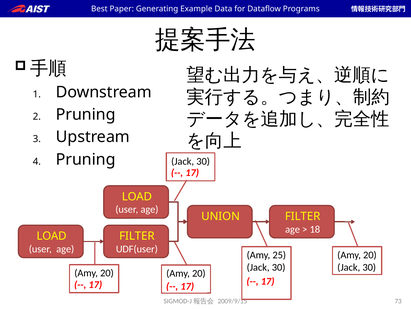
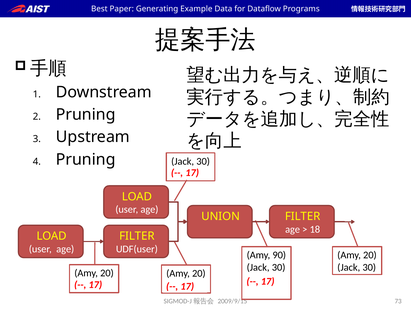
25: 25 -> 90
